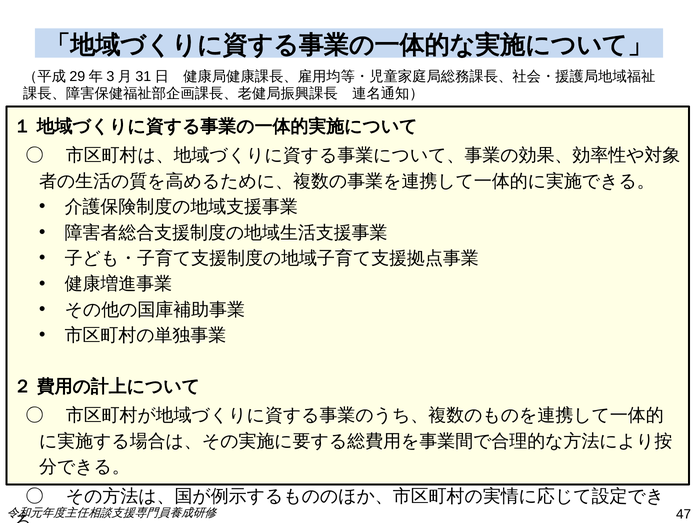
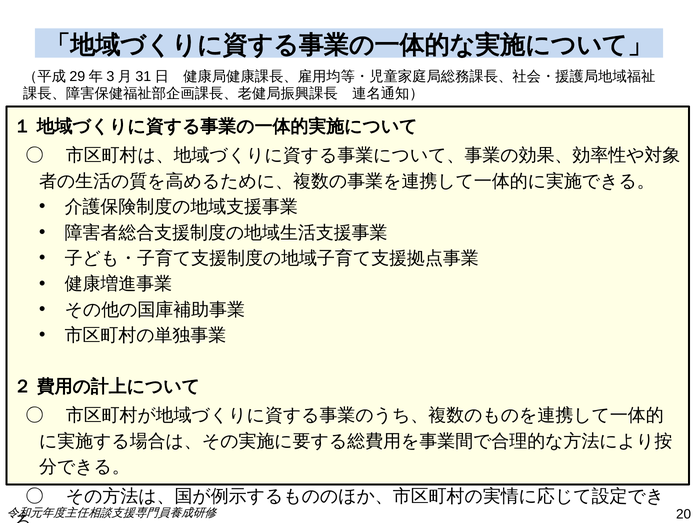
47: 47 -> 20
